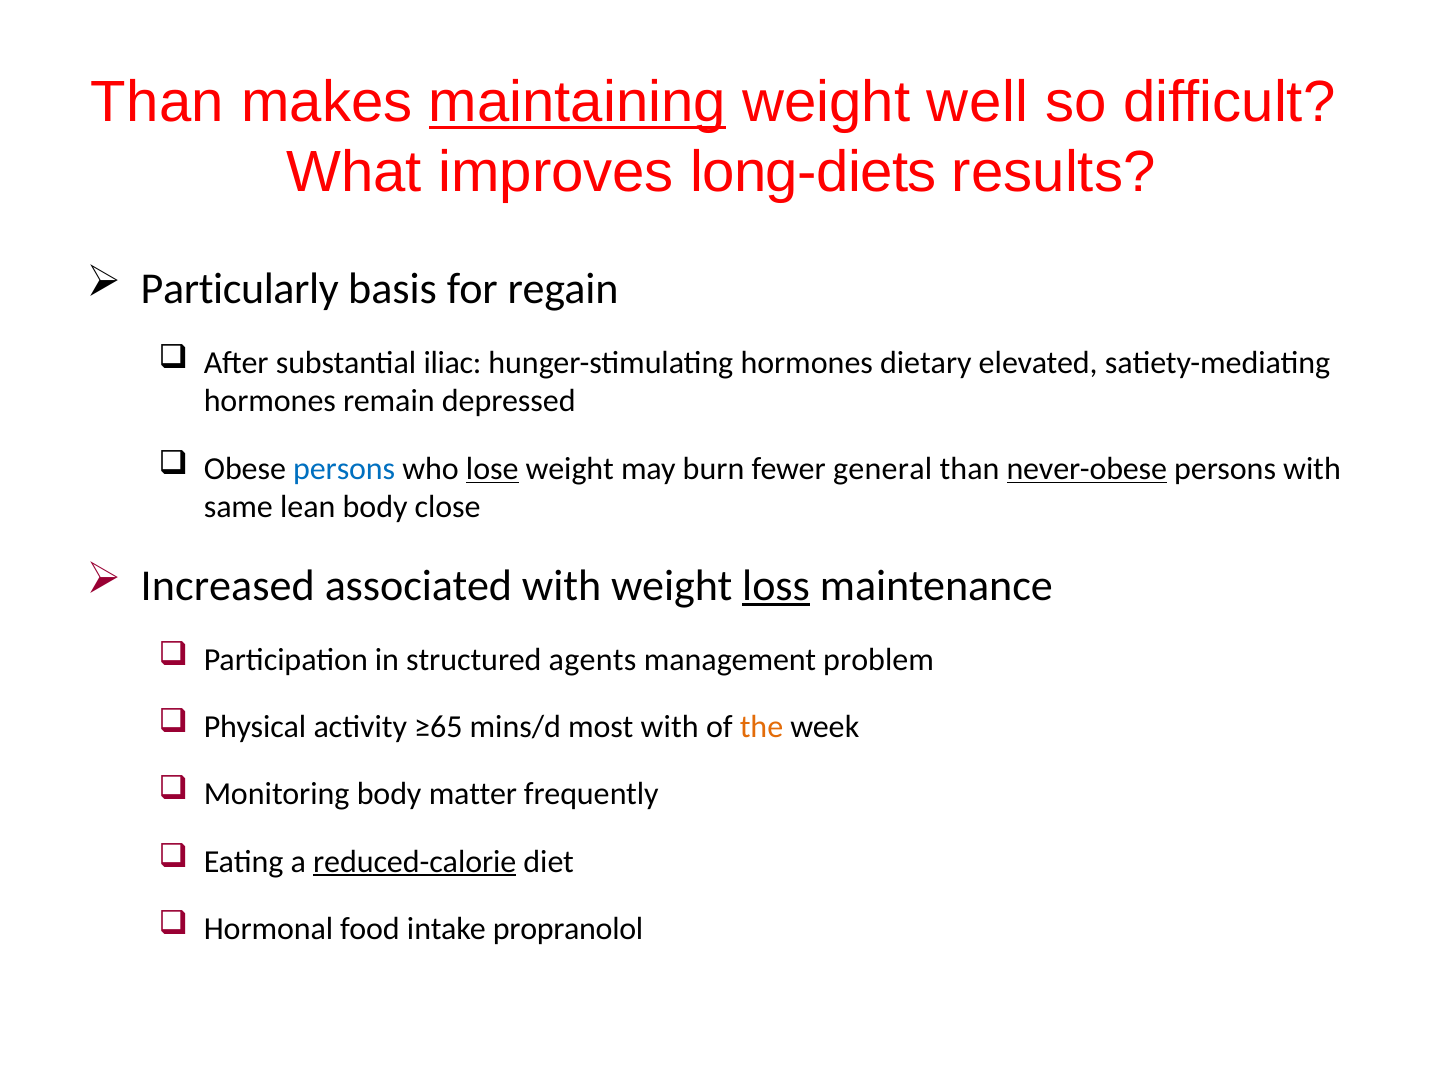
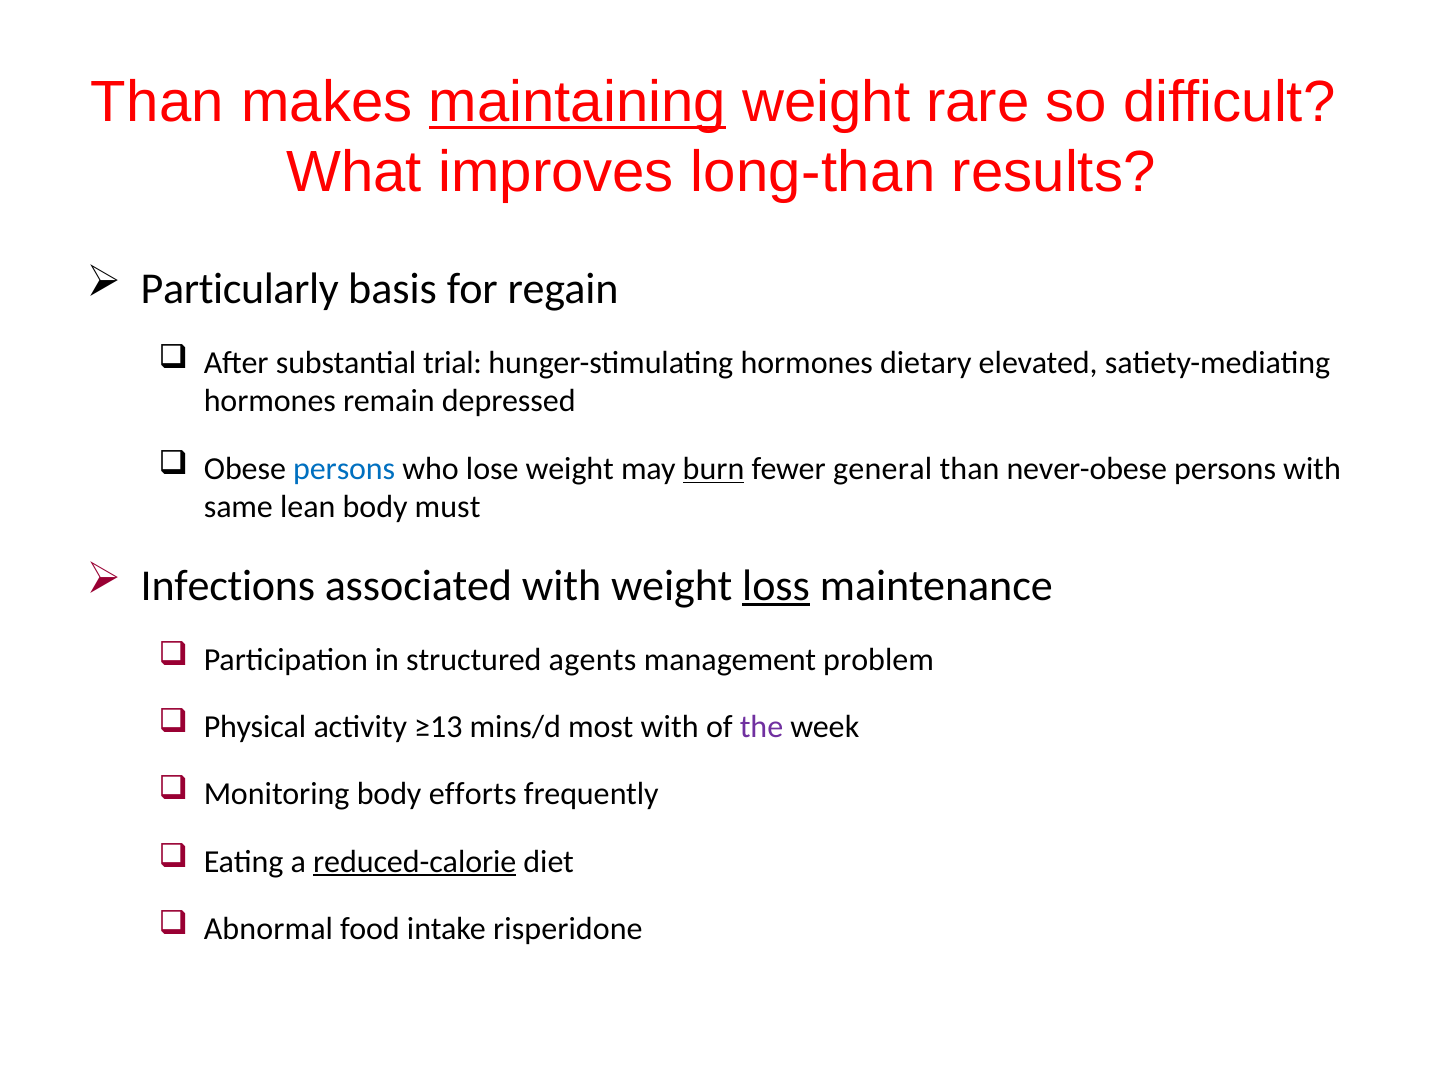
well: well -> rare
long-diets: long-diets -> long-than
iliac: iliac -> trial
lose underline: present -> none
burn underline: none -> present
never-obese underline: present -> none
close: close -> must
Increased: Increased -> Infections
≥65: ≥65 -> ≥13
the colour: orange -> purple
matter: matter -> efforts
Hormonal: Hormonal -> Abnormal
propranolol: propranolol -> risperidone
